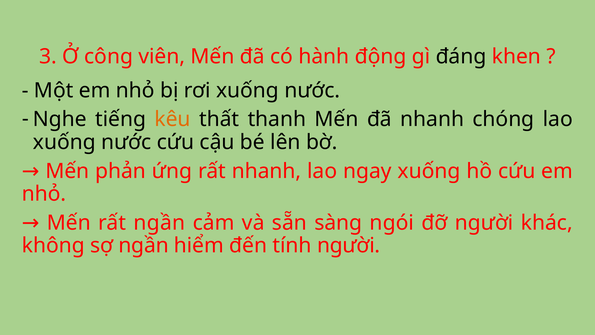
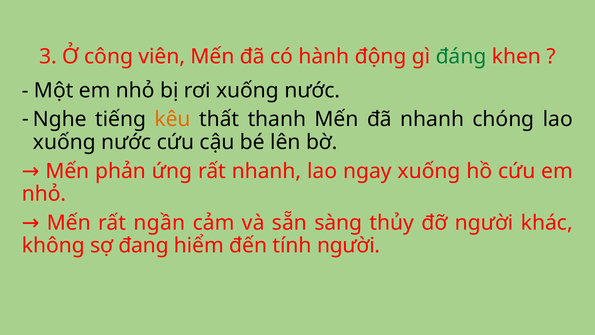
đáng colour: black -> green
ngói: ngói -> thủy
sợ ngần: ngần -> đang
